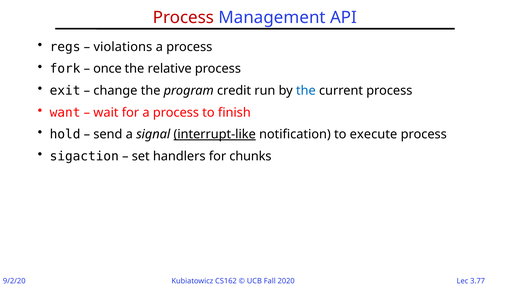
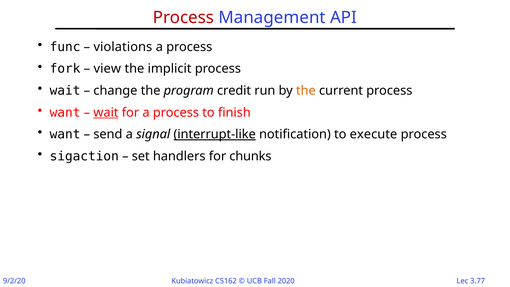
regs: regs -> func
once: once -> view
relative: relative -> implicit
exit at (65, 91): exit -> wait
the at (306, 91) colour: blue -> orange
wait at (106, 112) underline: none -> present
hold at (65, 134): hold -> want
